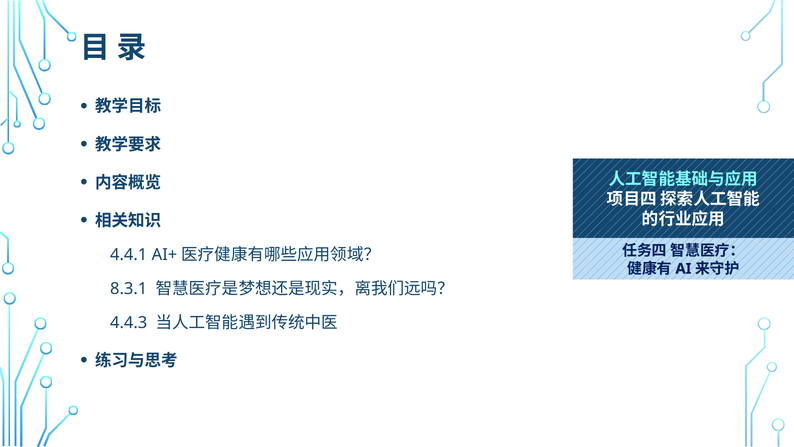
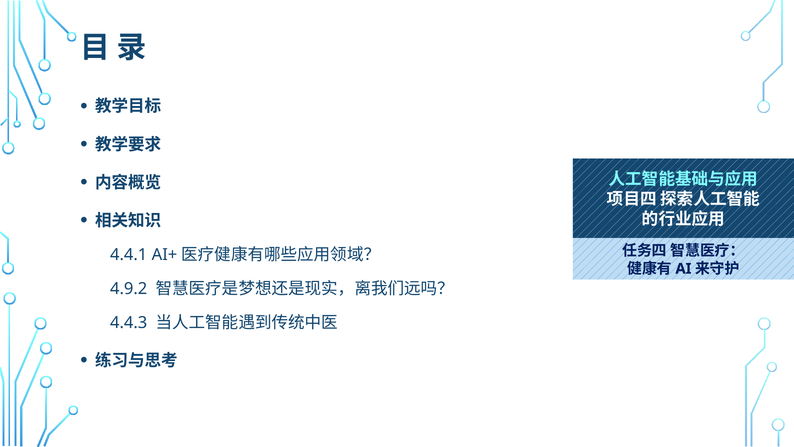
8.3.1: 8.3.1 -> 4.9.2
